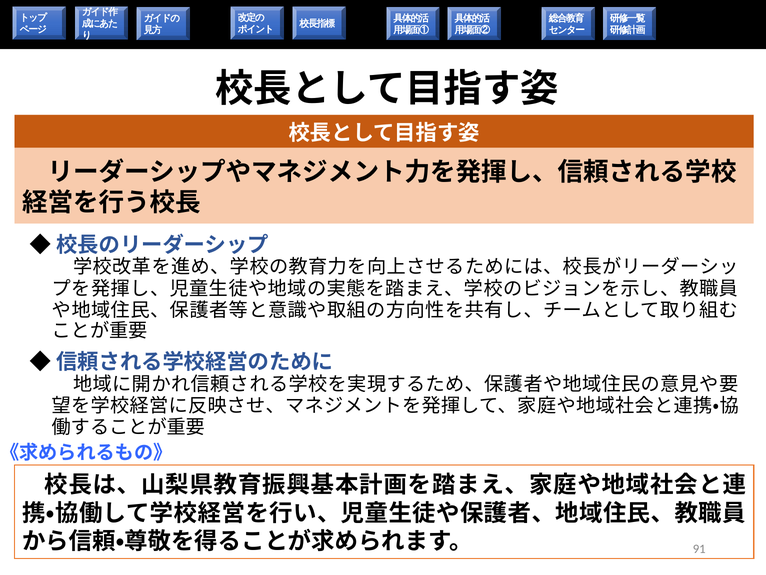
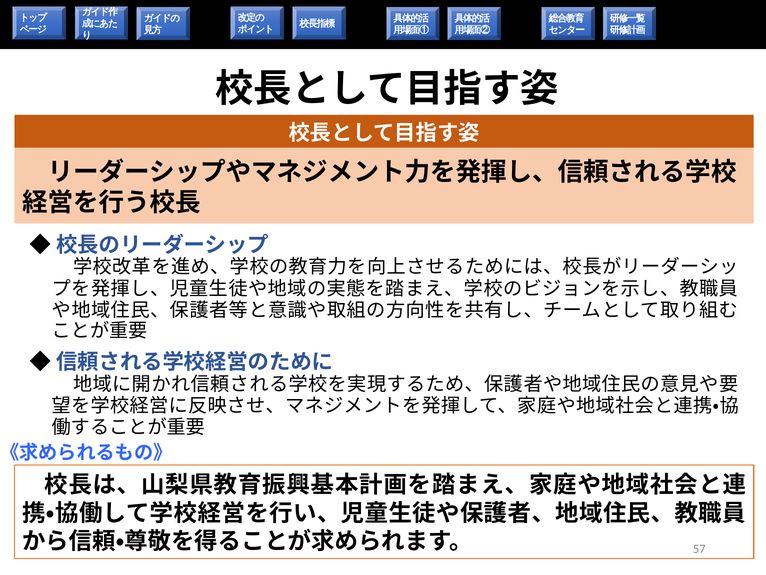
91: 91 -> 57
